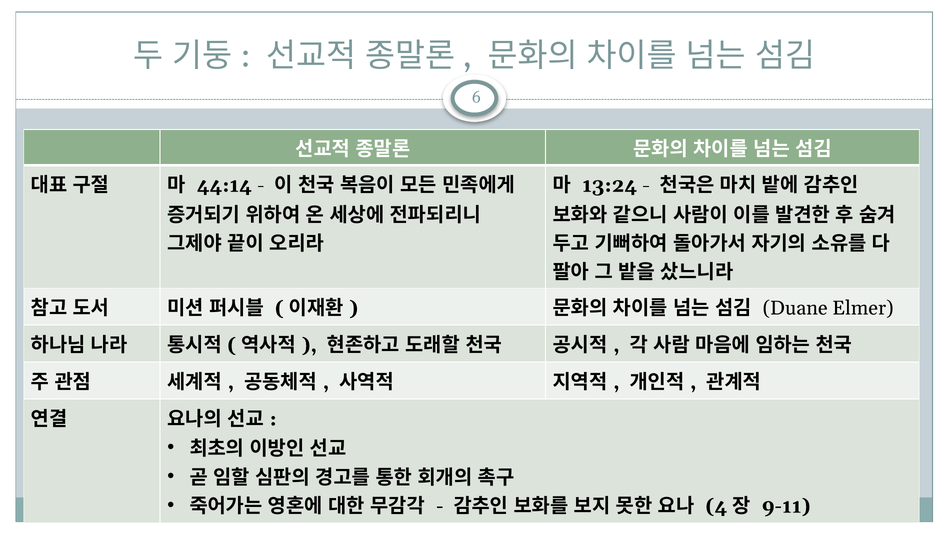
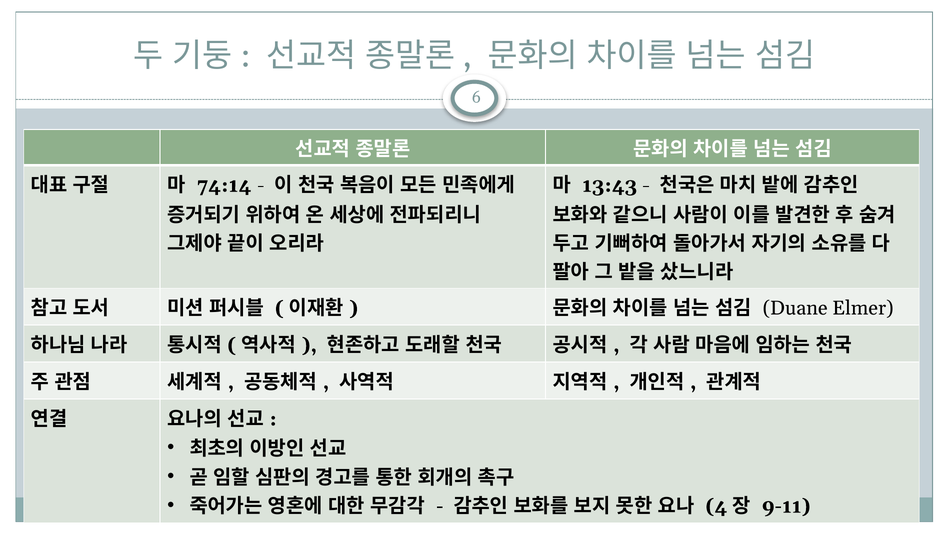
44:14: 44:14 -> 74:14
13:24: 13:24 -> 13:43
